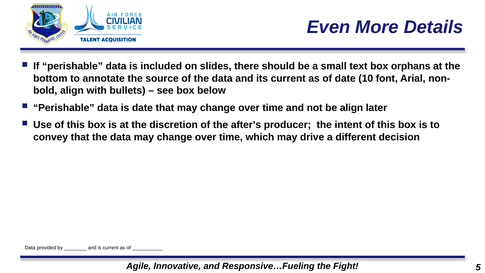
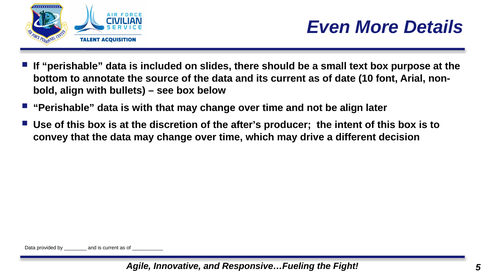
orphans: orphans -> purpose
is date: date -> with
